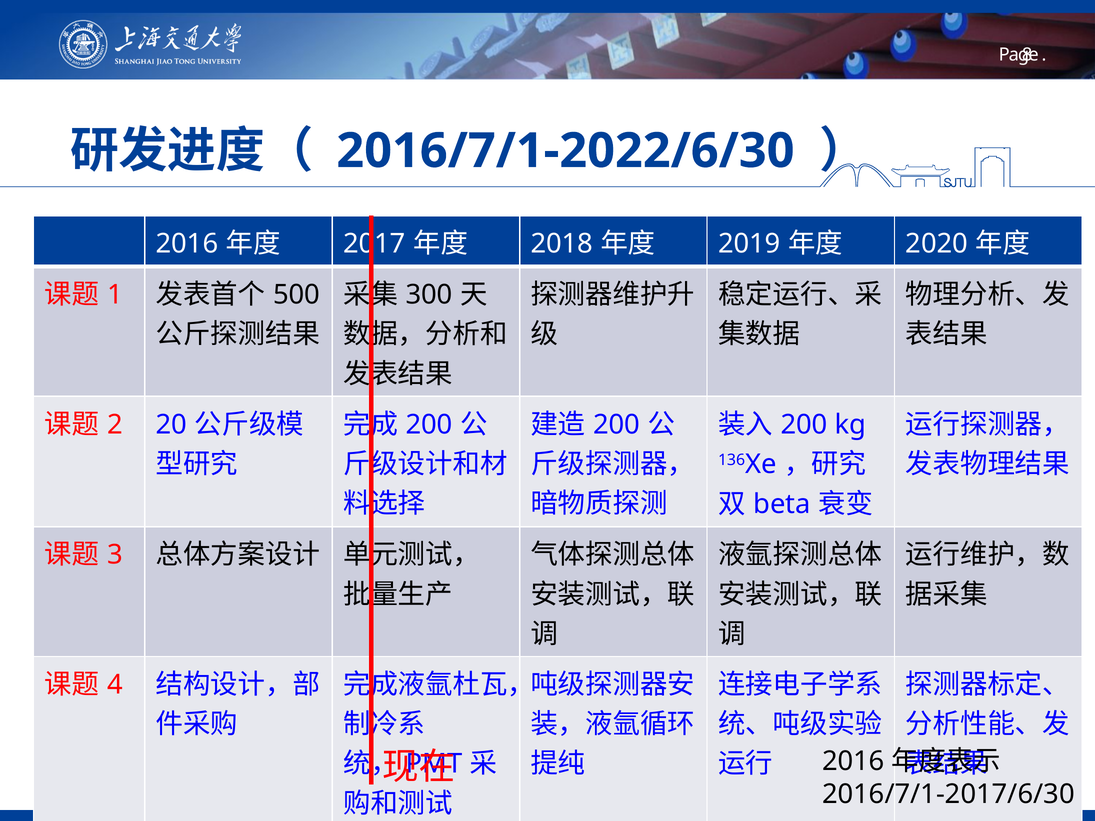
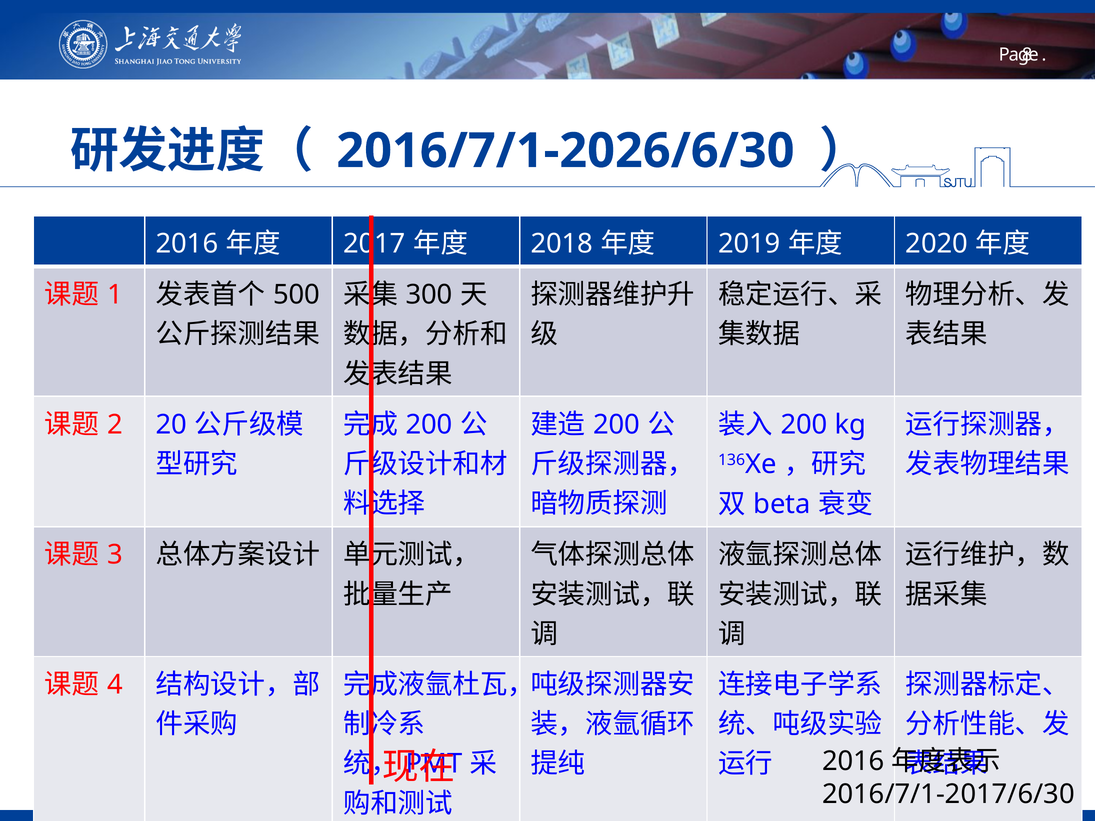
2016/7/1-2022/6/30: 2016/7/1-2022/6/30 -> 2016/7/1-2026/6/30
